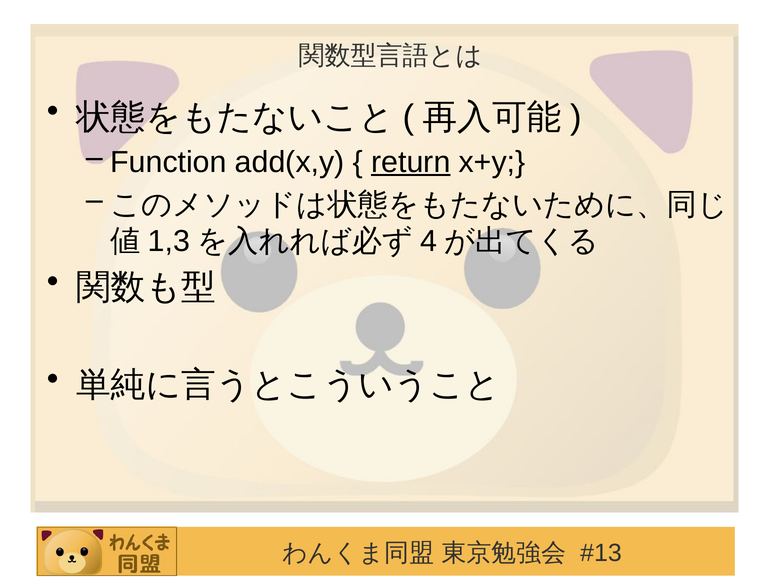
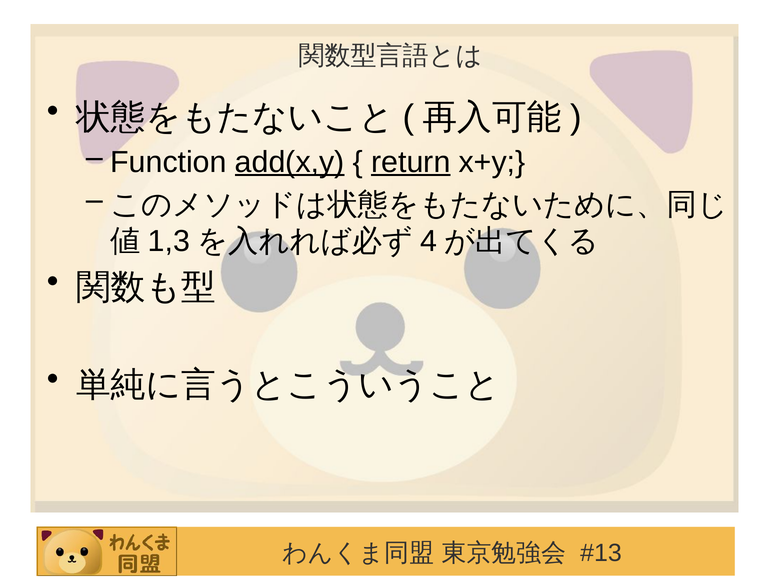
add(x,y underline: none -> present
